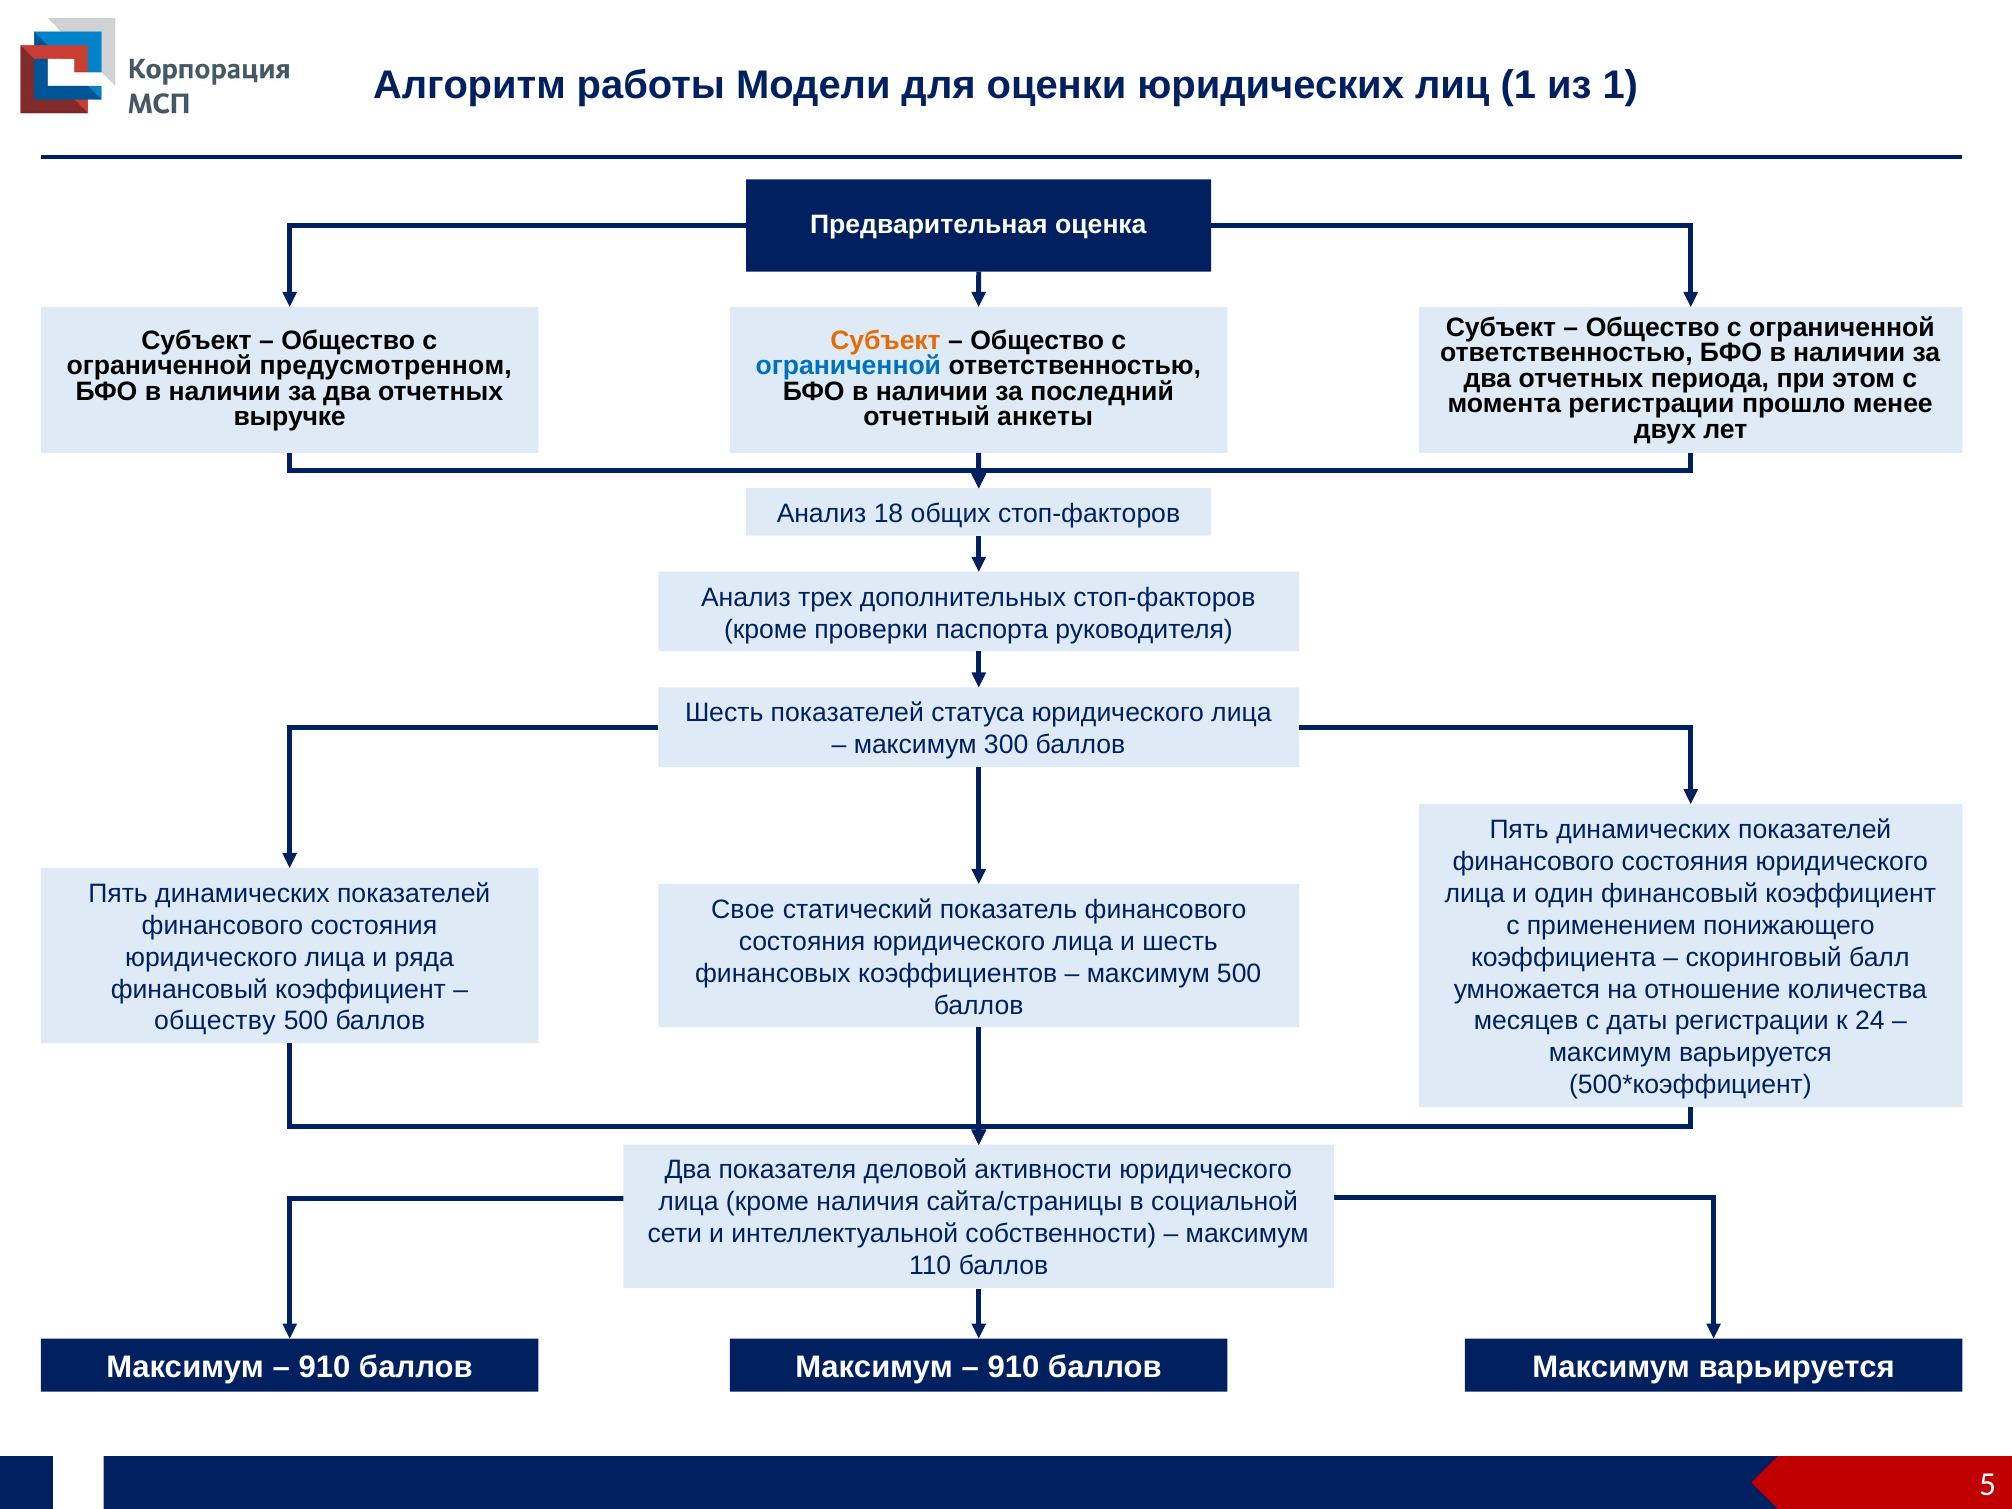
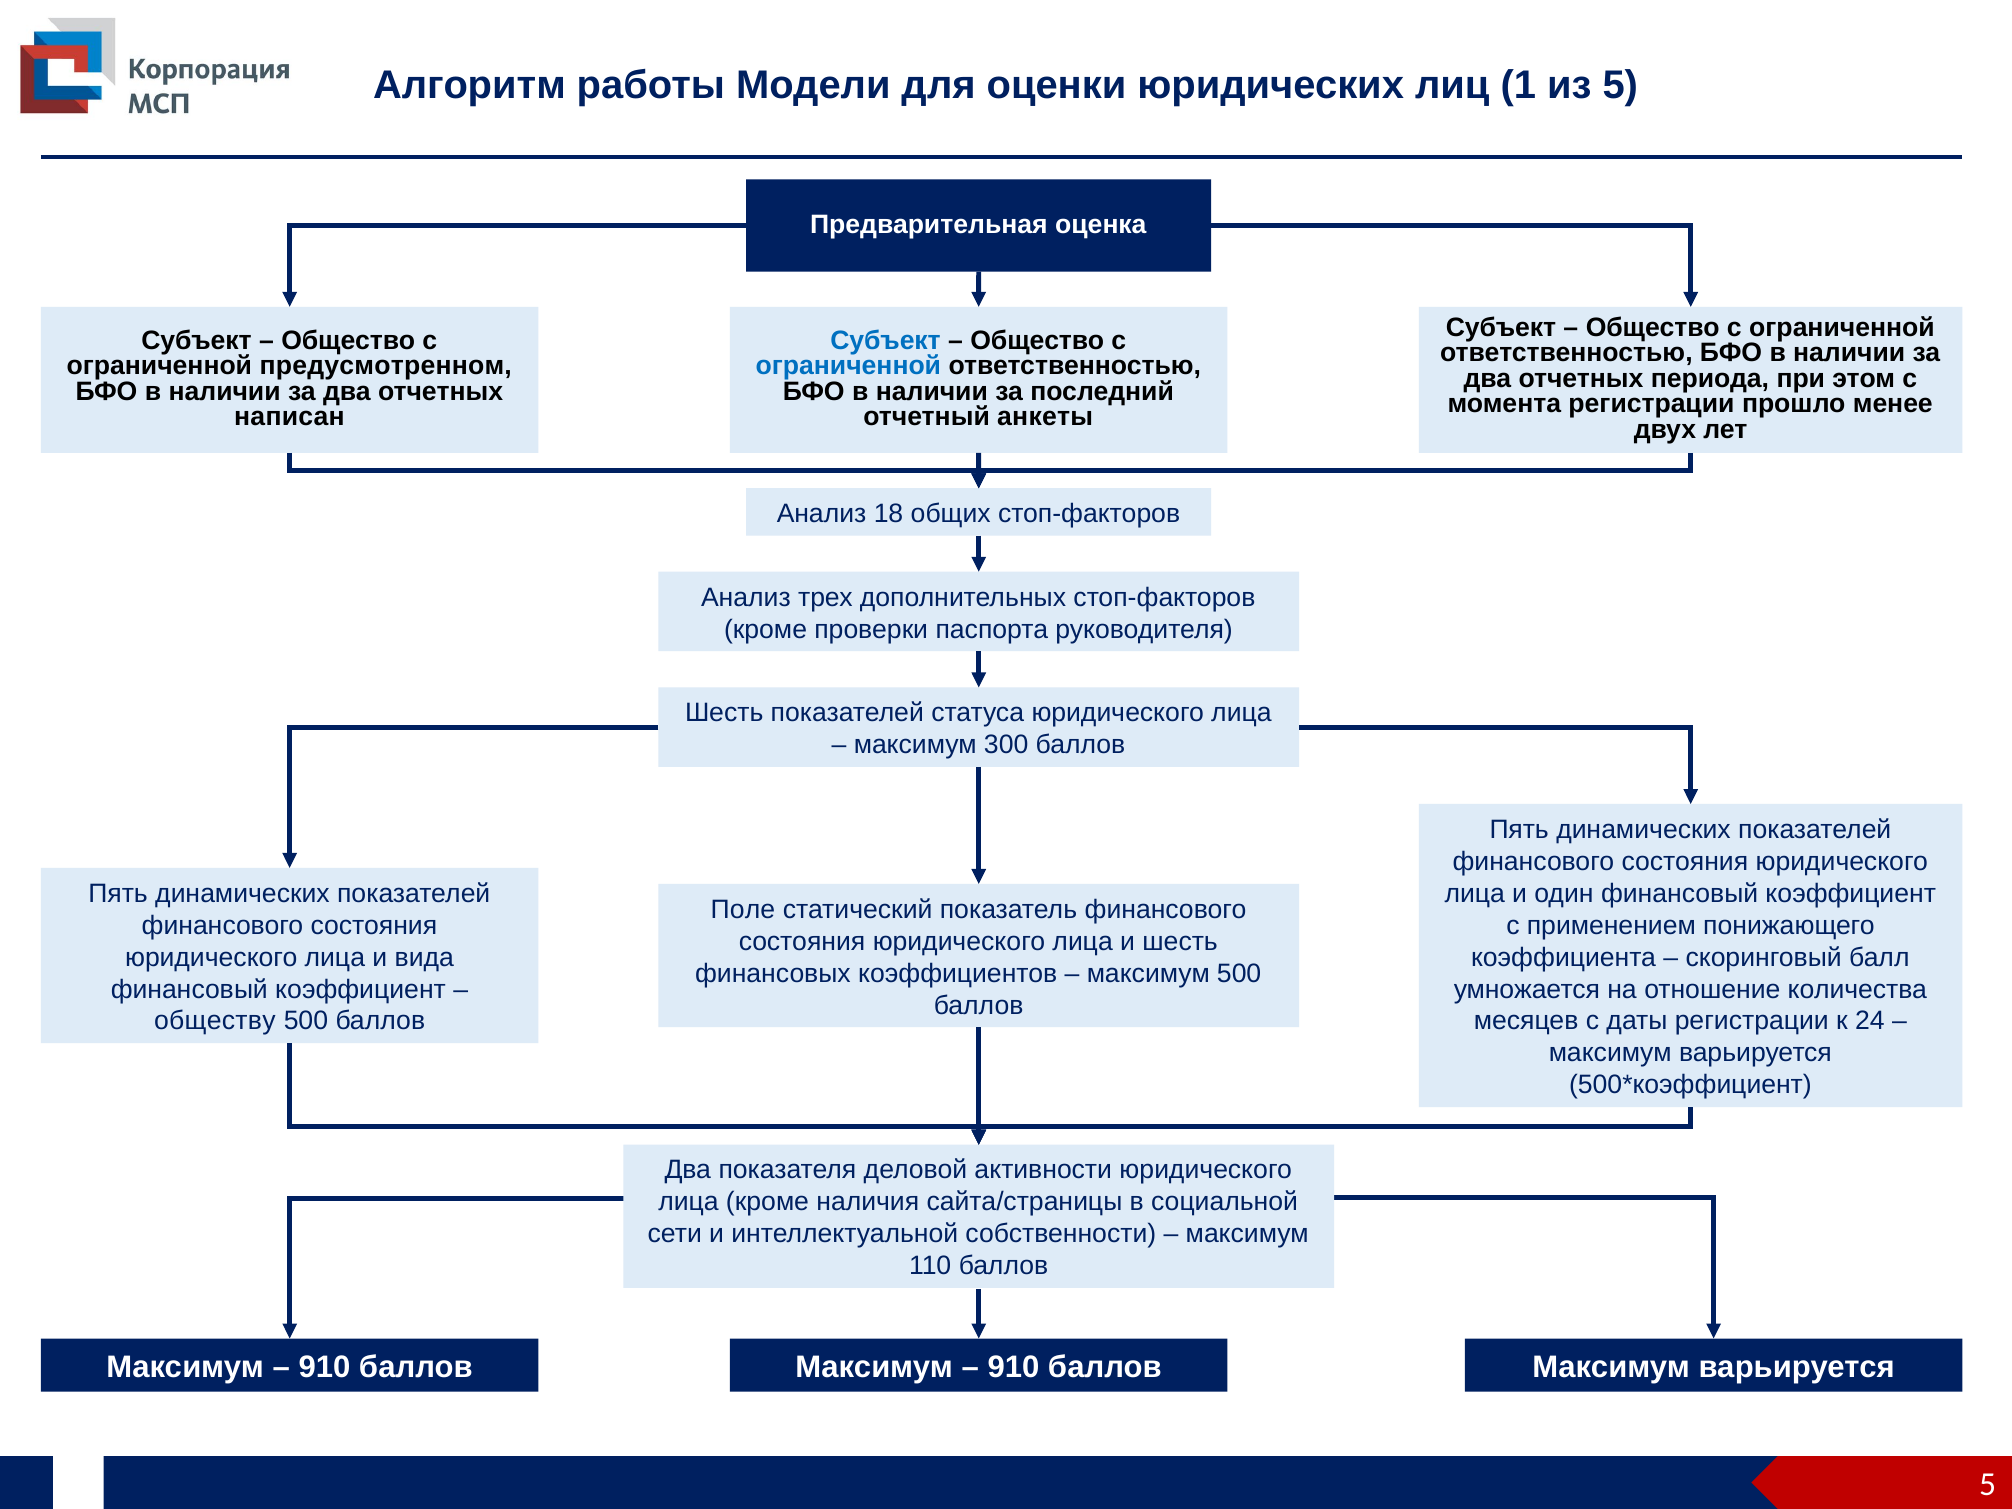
из 1: 1 -> 5
Субъект at (886, 340) colour: orange -> blue
выручке: выручке -> написан
Свое: Свое -> Поле
ряда: ряда -> вида
